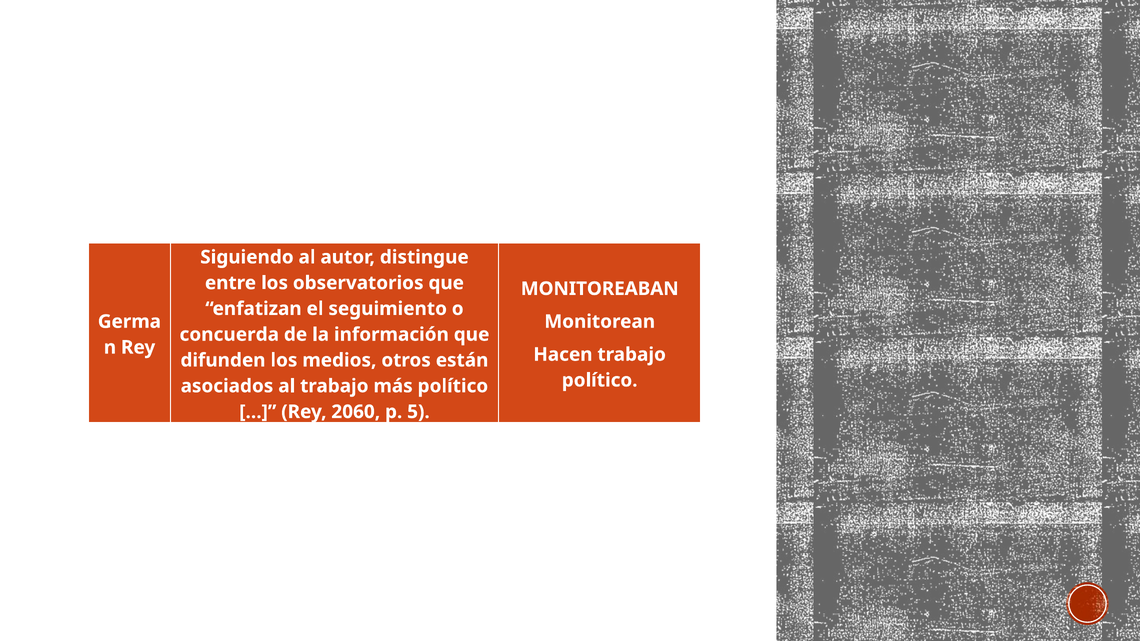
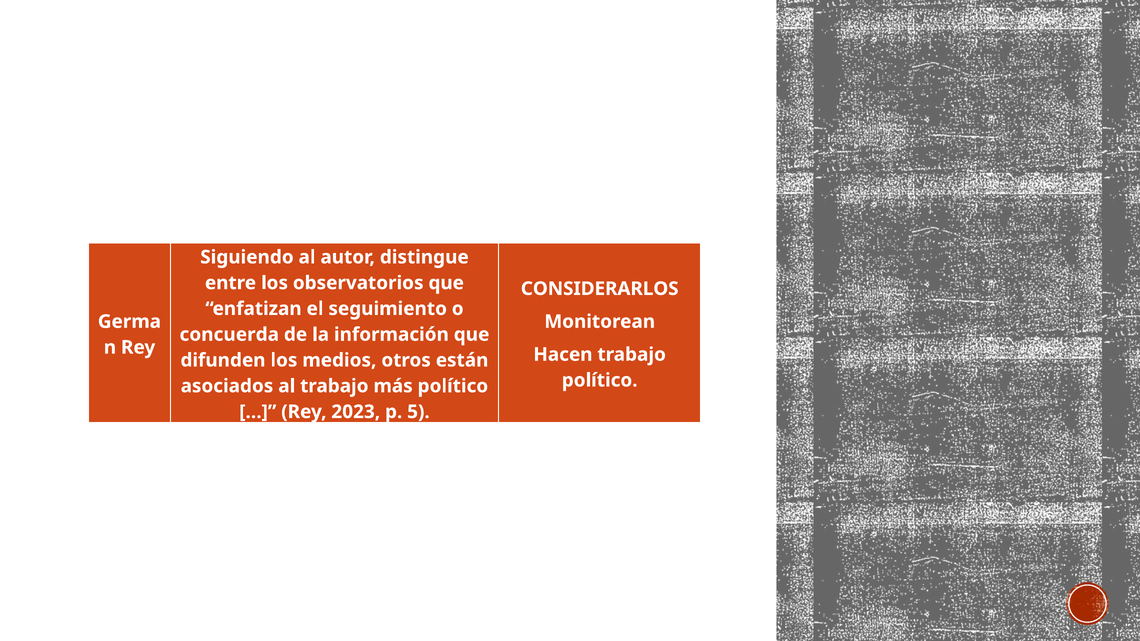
MONITOREABAN: MONITOREABAN -> CONSIDERARLOS
2060: 2060 -> 2023
